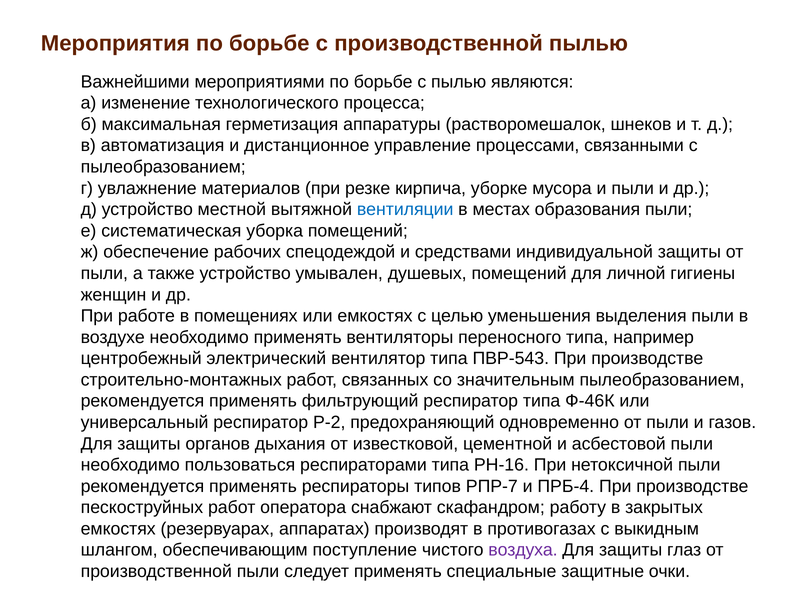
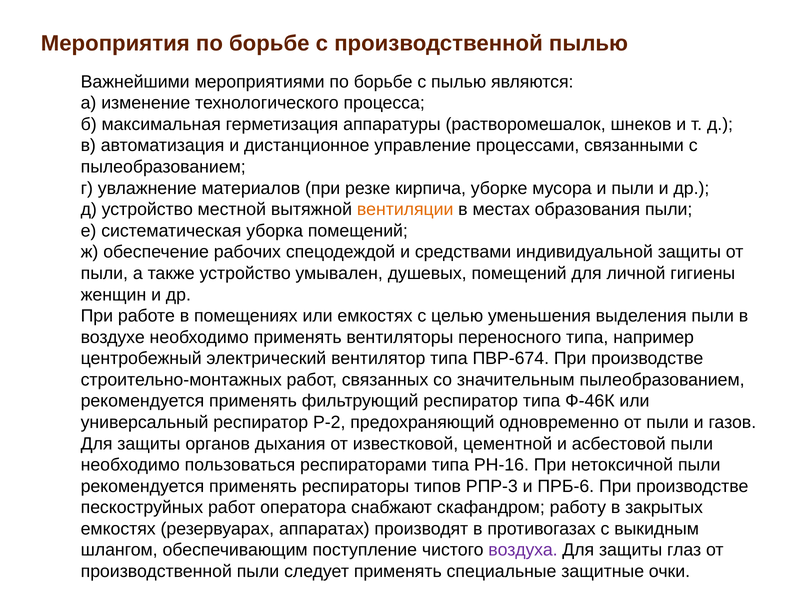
вентиляции colour: blue -> orange
ПВР-543: ПВР-543 -> ПВР-674
РПР-7: РПР-7 -> РПР-3
ПРБ-4: ПРБ-4 -> ПРБ-6
